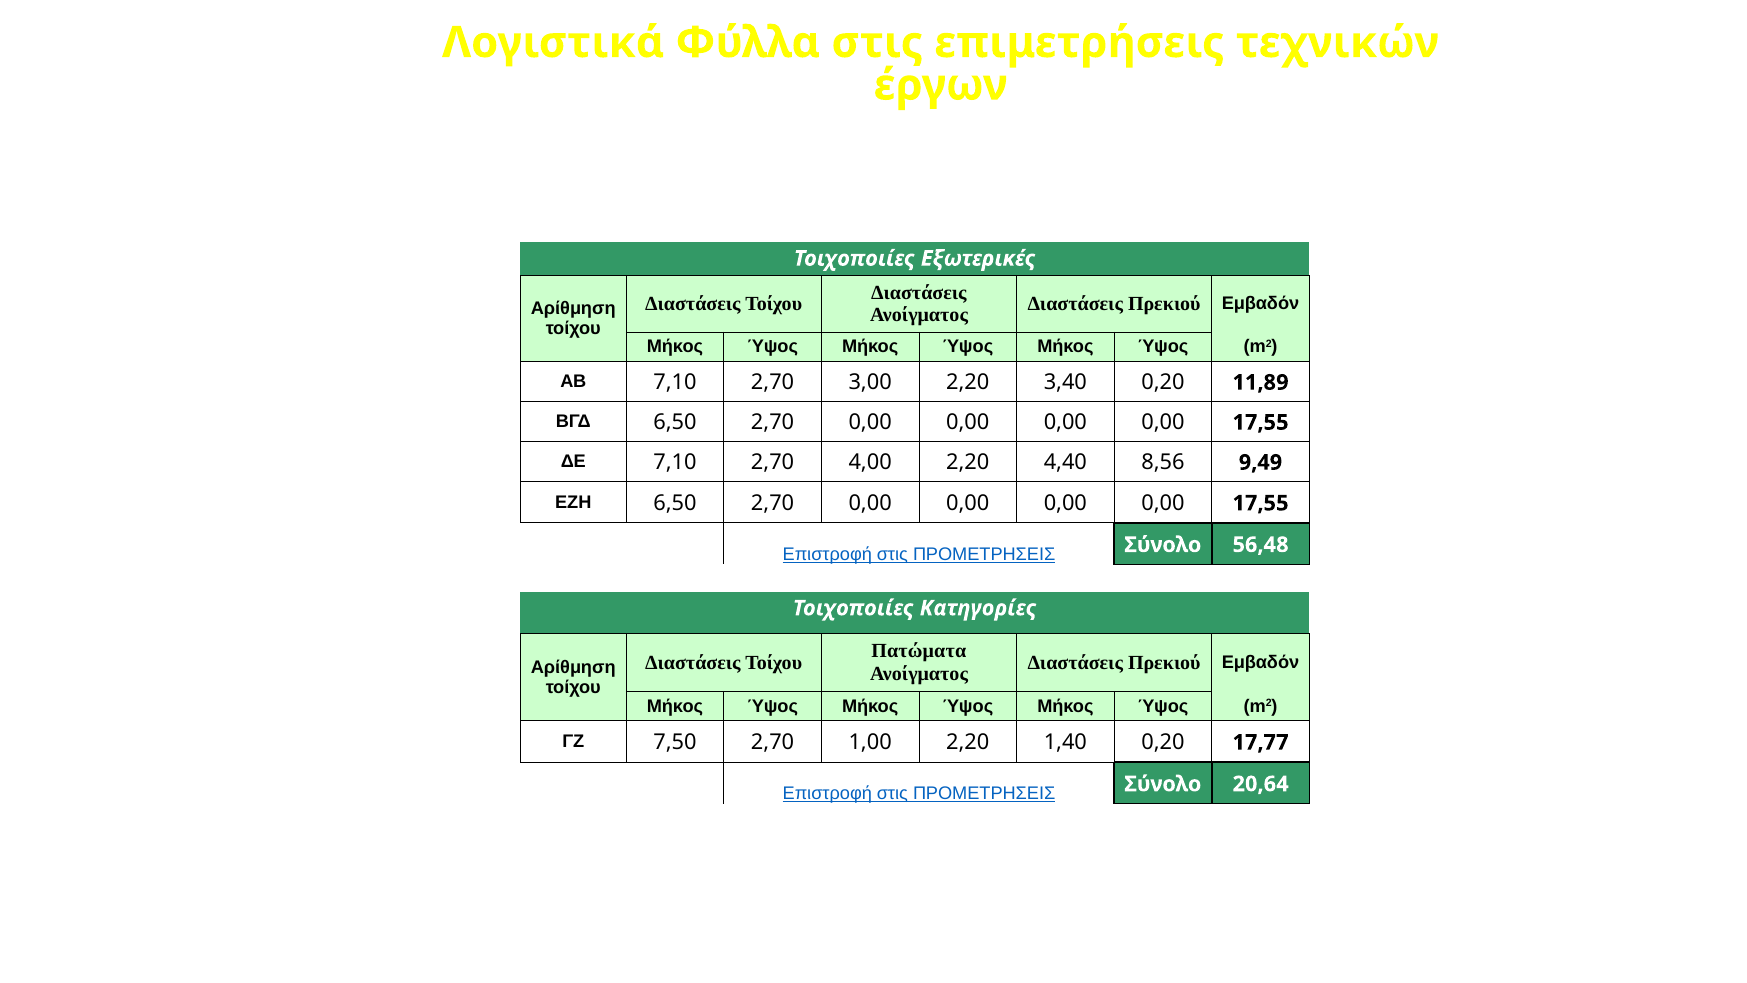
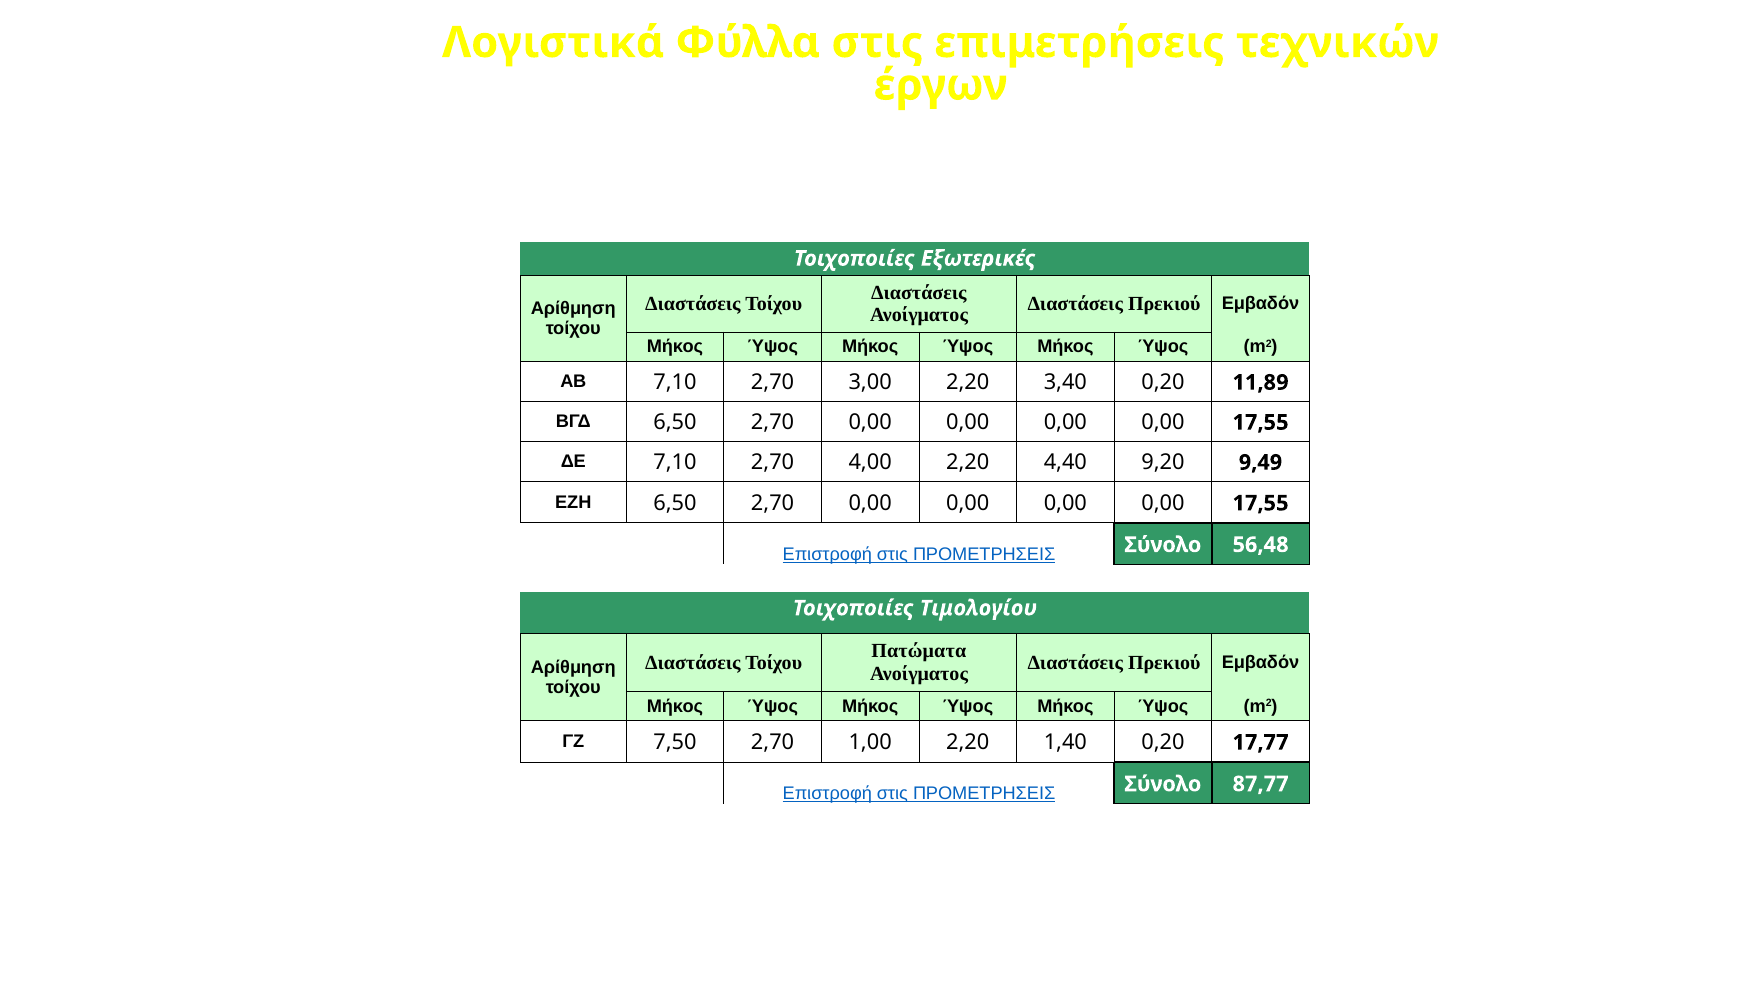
8,56: 8,56 -> 9,20
Κατηγορίες: Κατηγορίες -> Τιμολογίου
20,64: 20,64 -> 87,77
